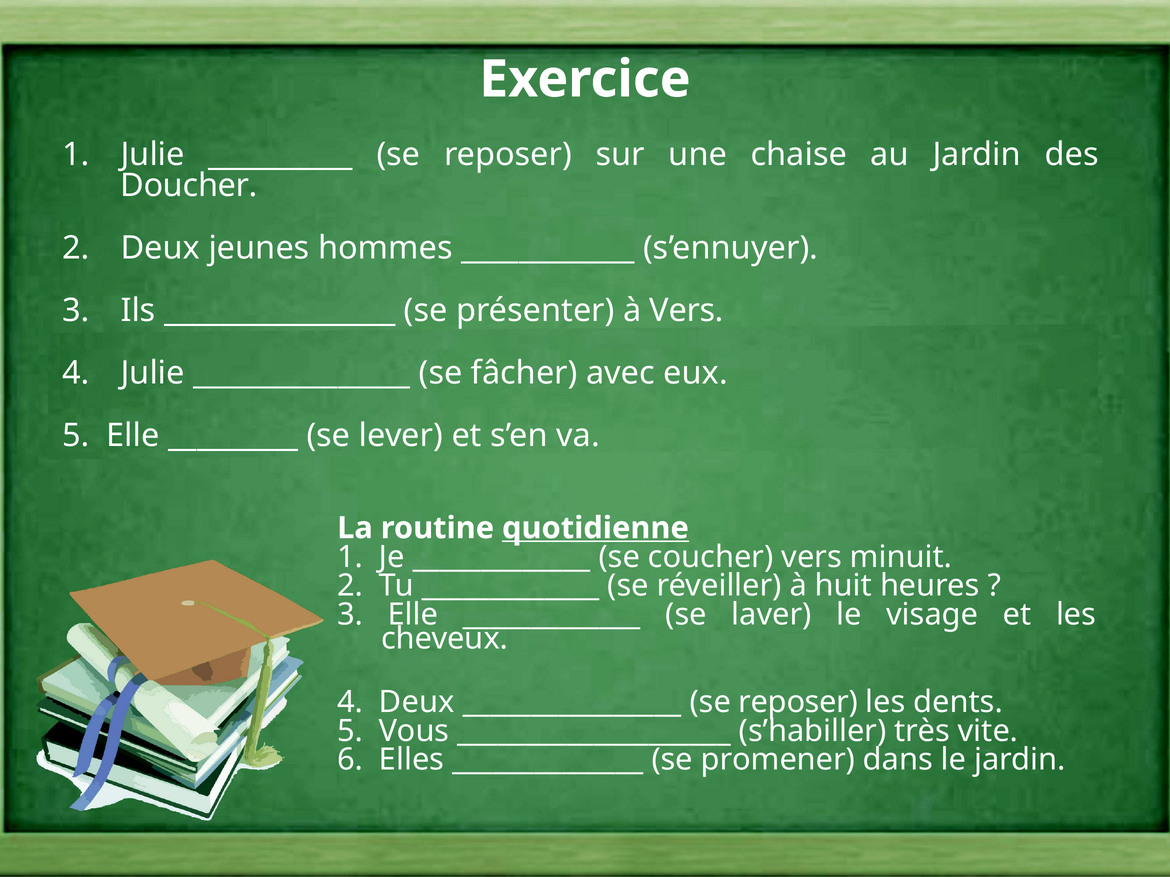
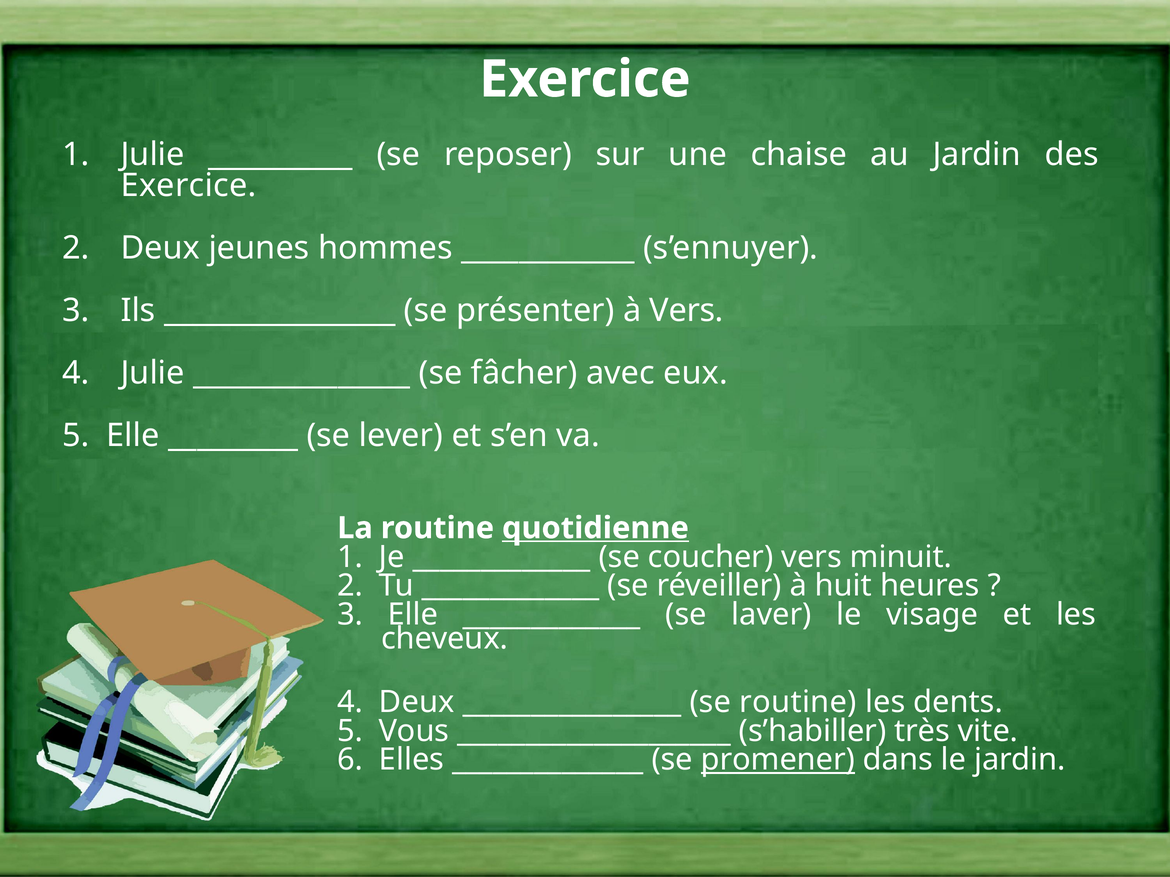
Doucher at (189, 186): Doucher -> Exercice
reposer at (798, 702): reposer -> routine
promener underline: none -> present
